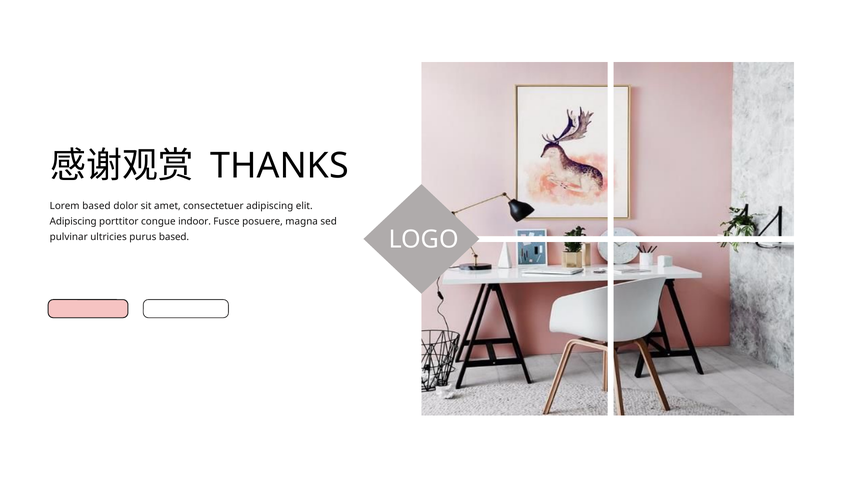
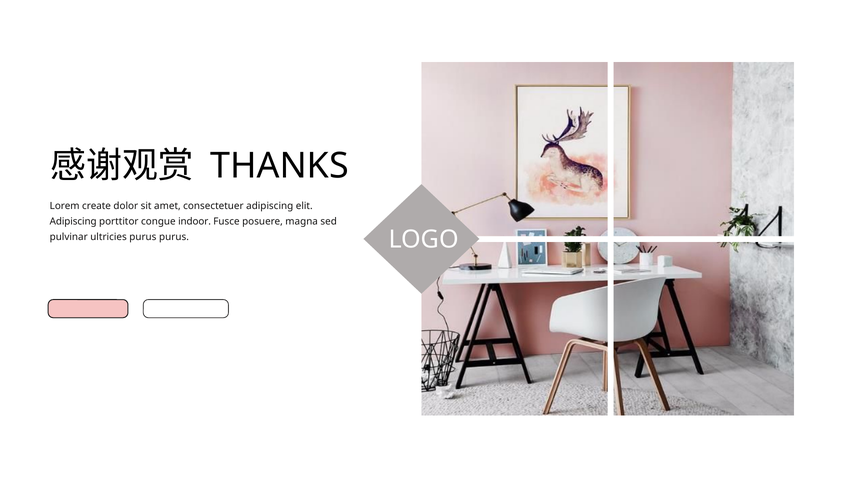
Lorem based: based -> create
purus based: based -> purus
